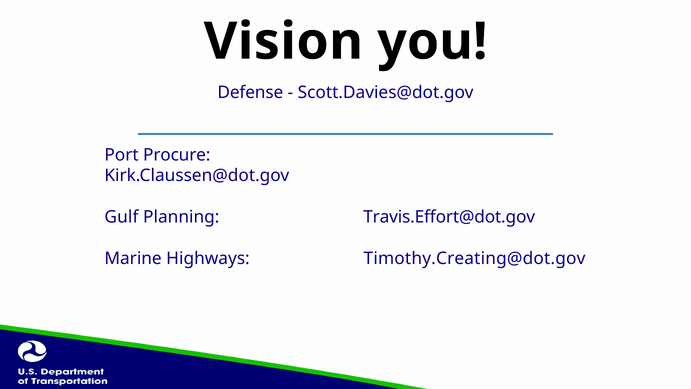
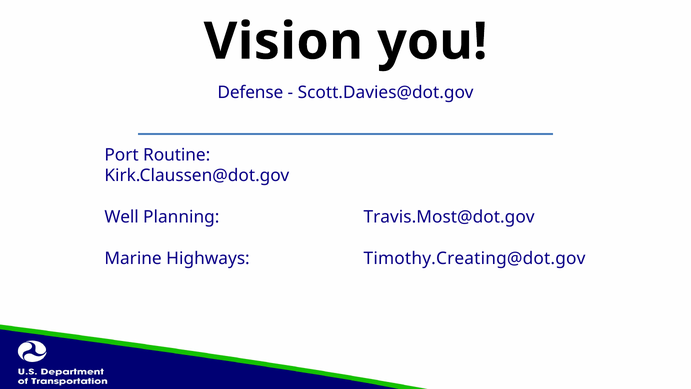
Procure: Procure -> Routine
Gulf: Gulf -> Well
Travis.Effort@dot.gov: Travis.Effort@dot.gov -> Travis.Most@dot.gov
